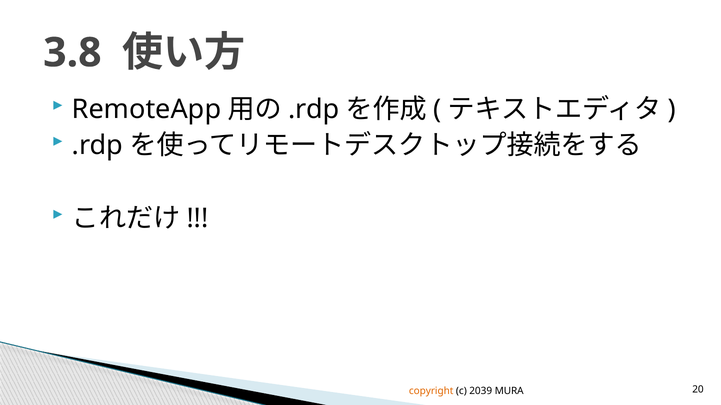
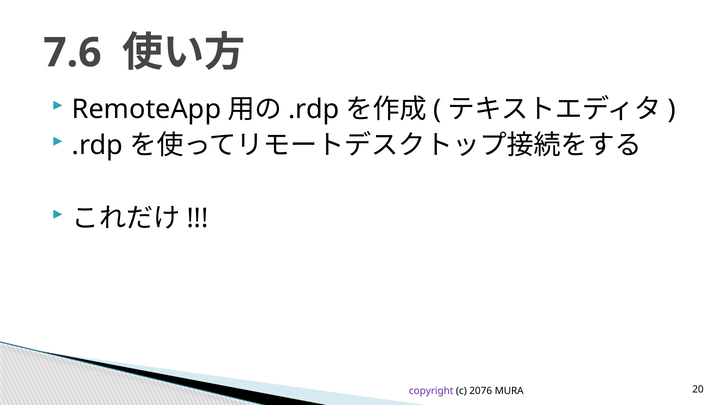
3.8: 3.8 -> 7.6
copyright colour: orange -> purple
2039: 2039 -> 2076
